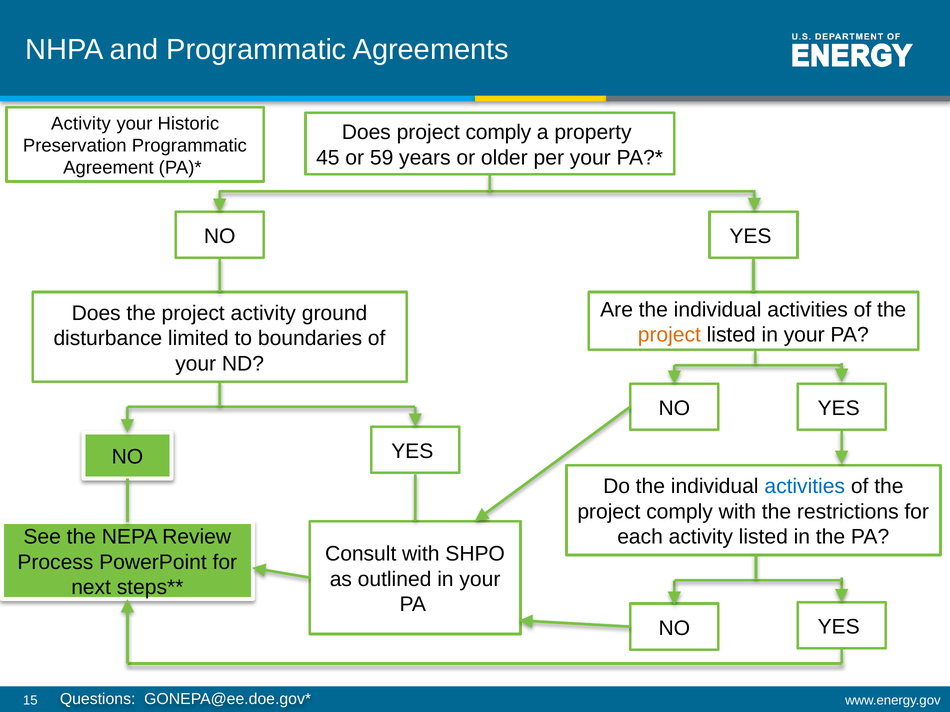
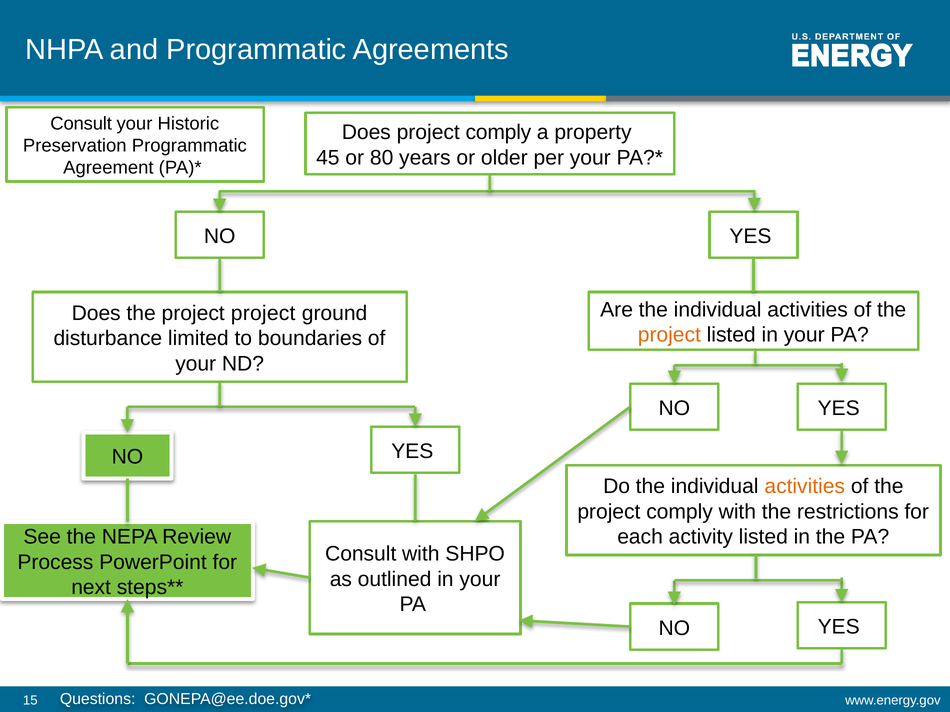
Activity at (81, 124): Activity -> Consult
59: 59 -> 80
project activity: activity -> project
activities at (805, 487) colour: blue -> orange
